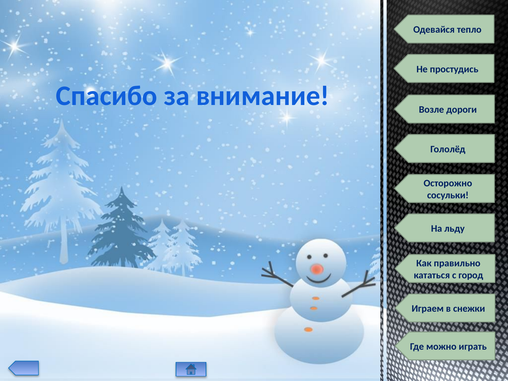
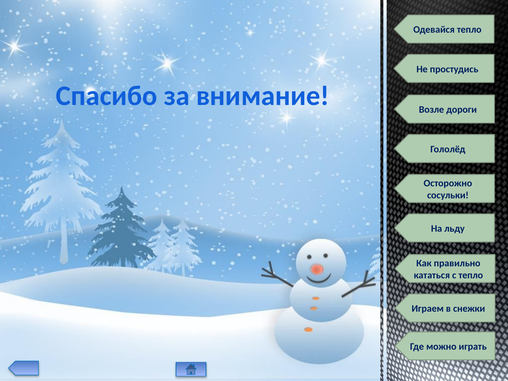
с город: город -> тепло
